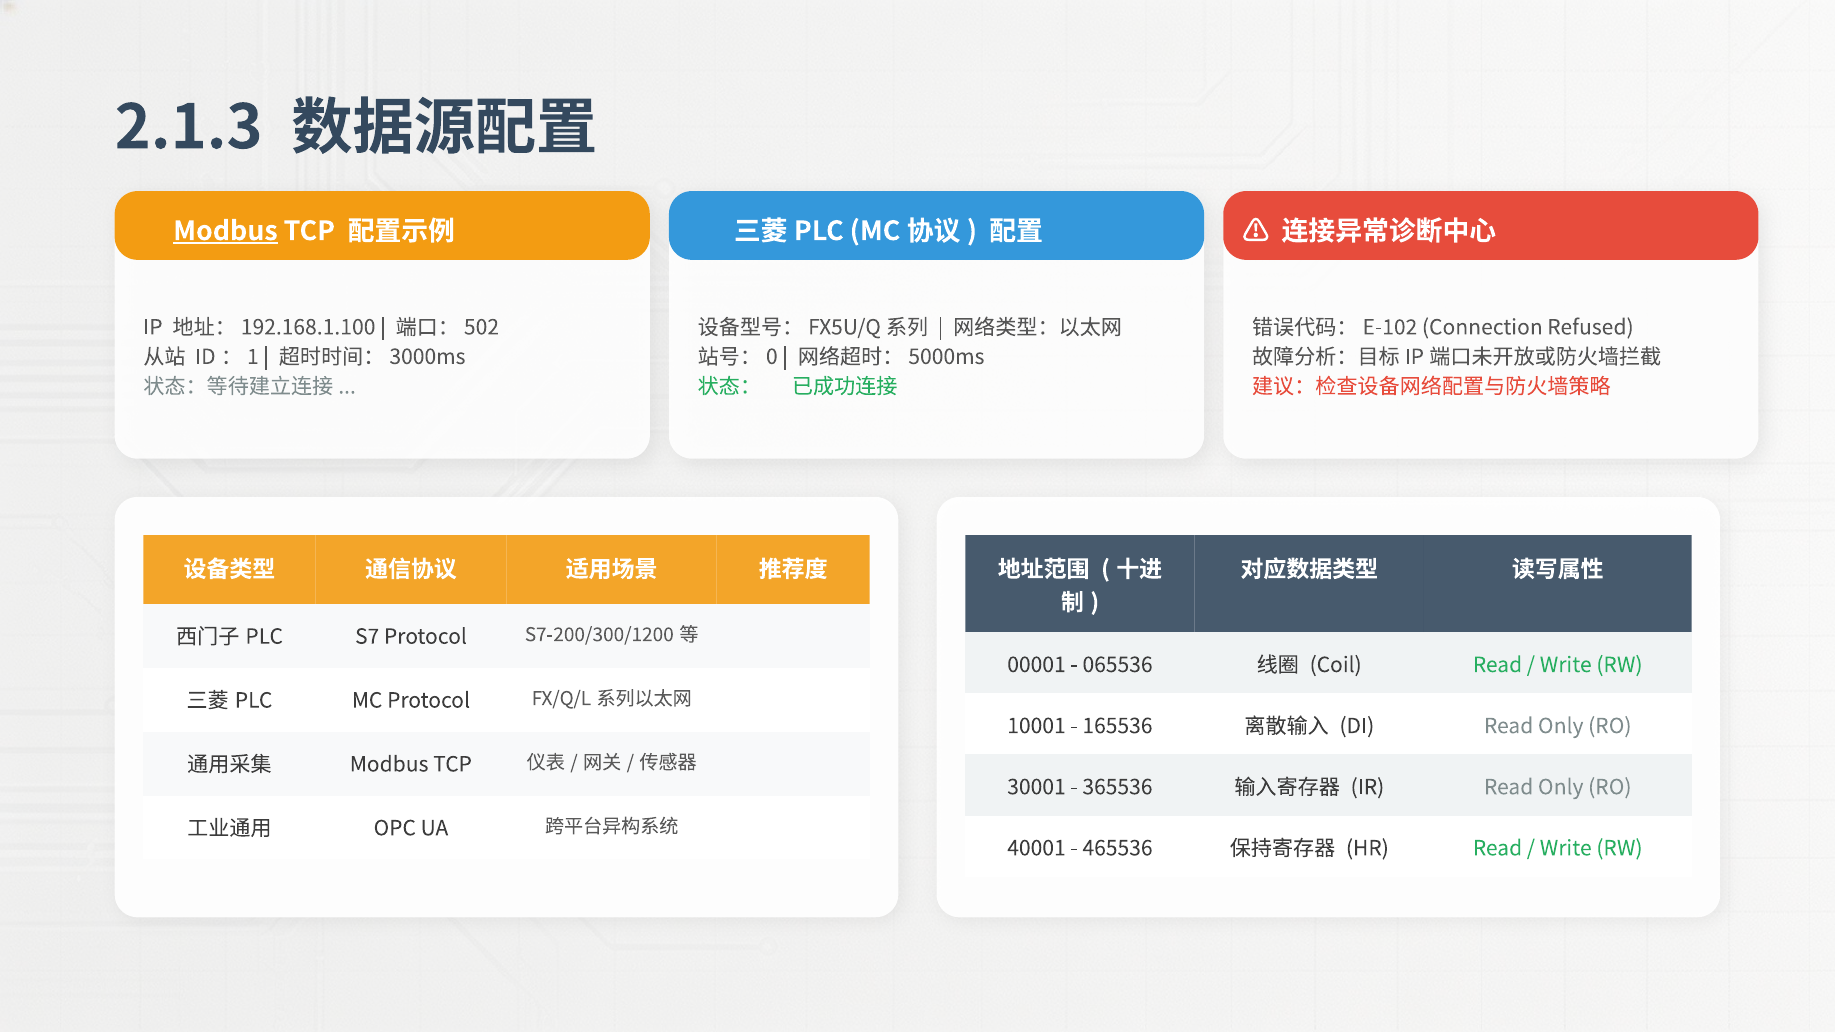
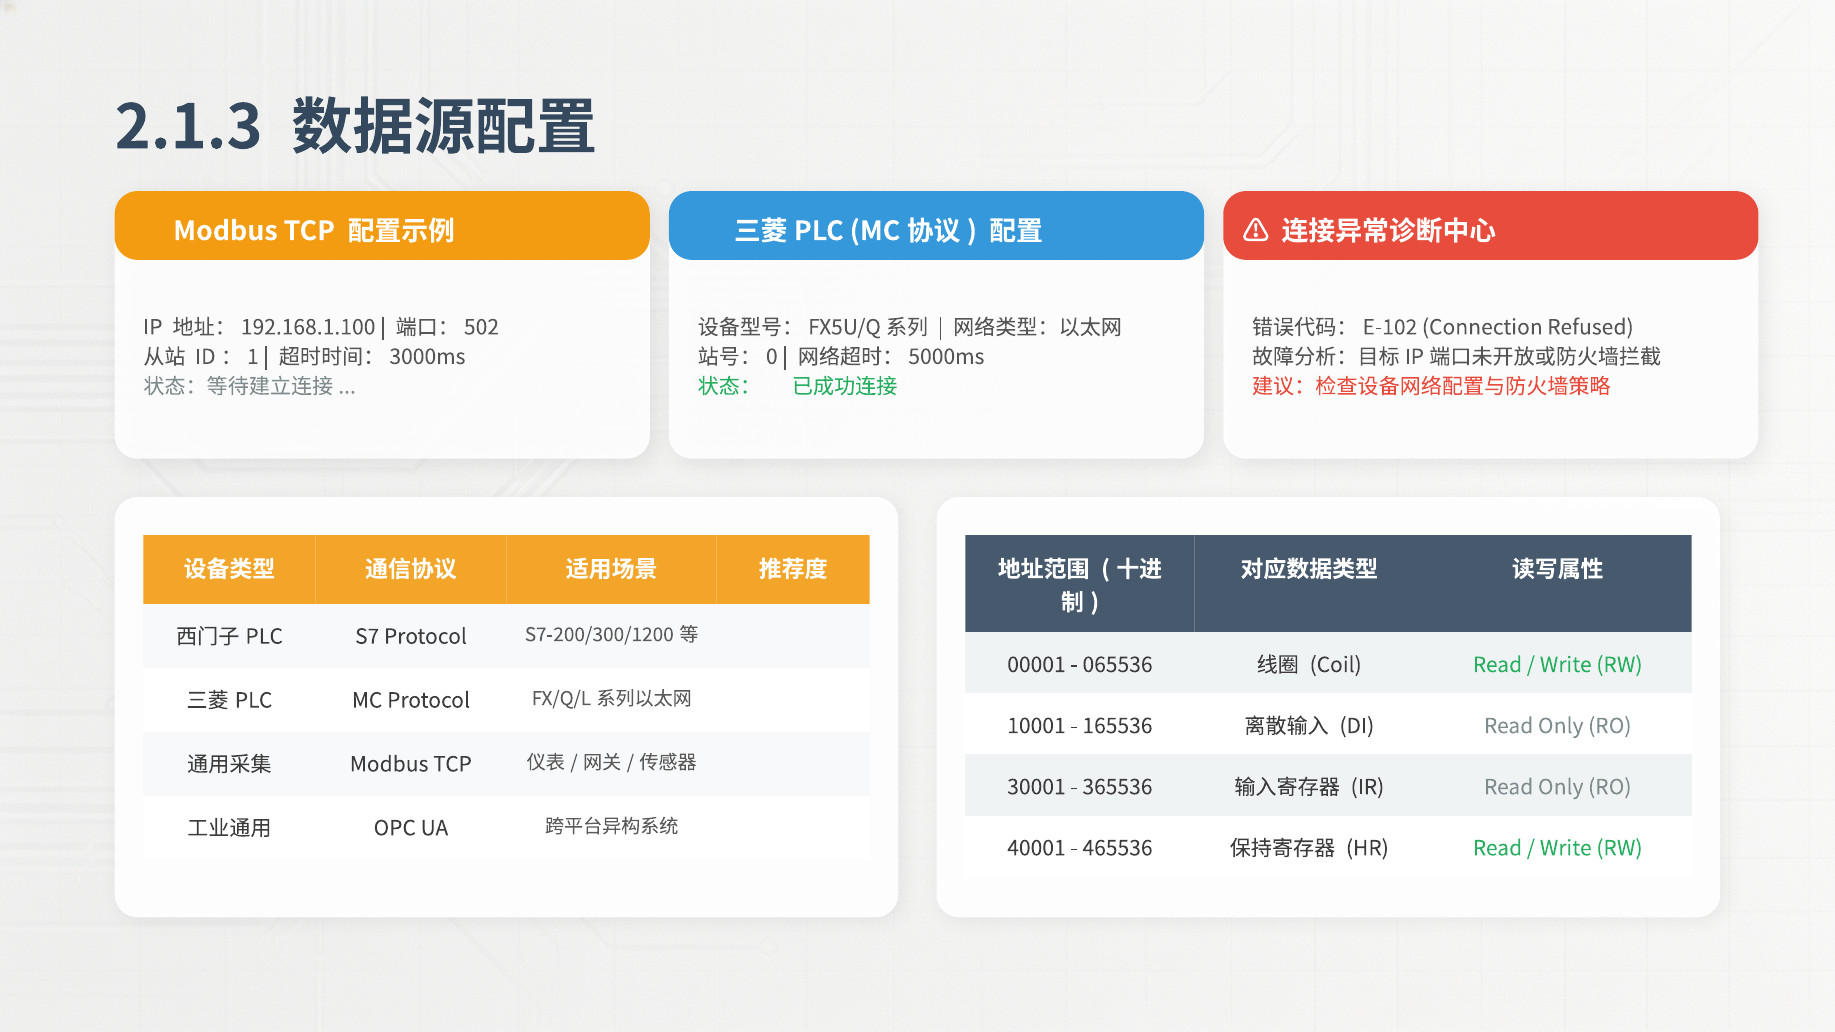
Modbus at (225, 231) underline: present -> none
